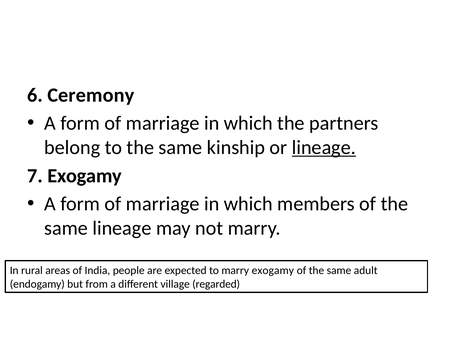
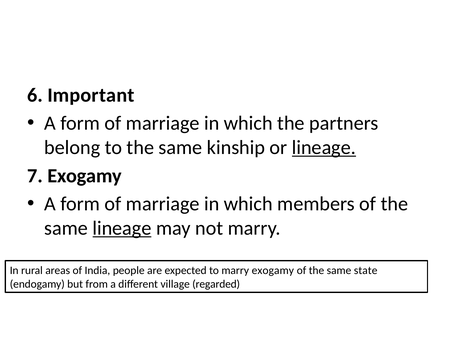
Ceremony: Ceremony -> Important
lineage at (122, 228) underline: none -> present
adult: adult -> state
